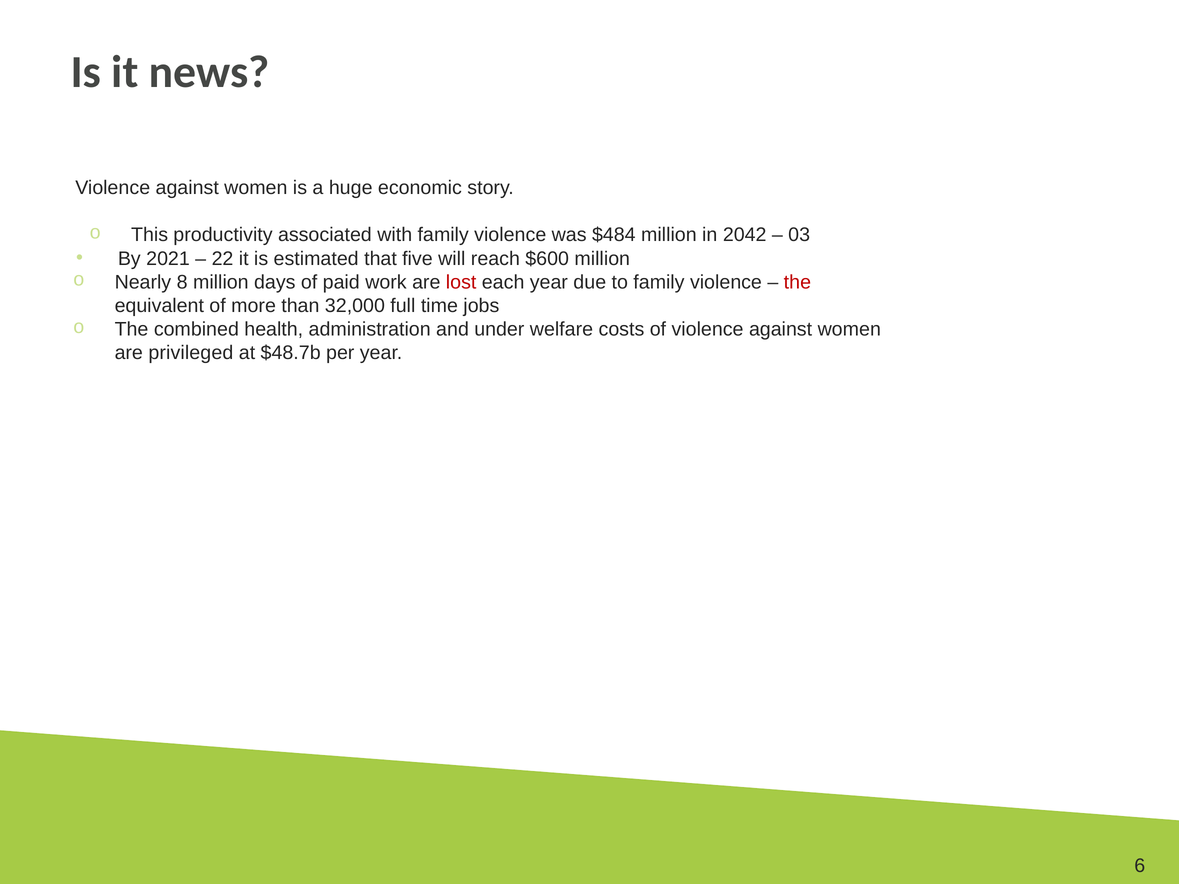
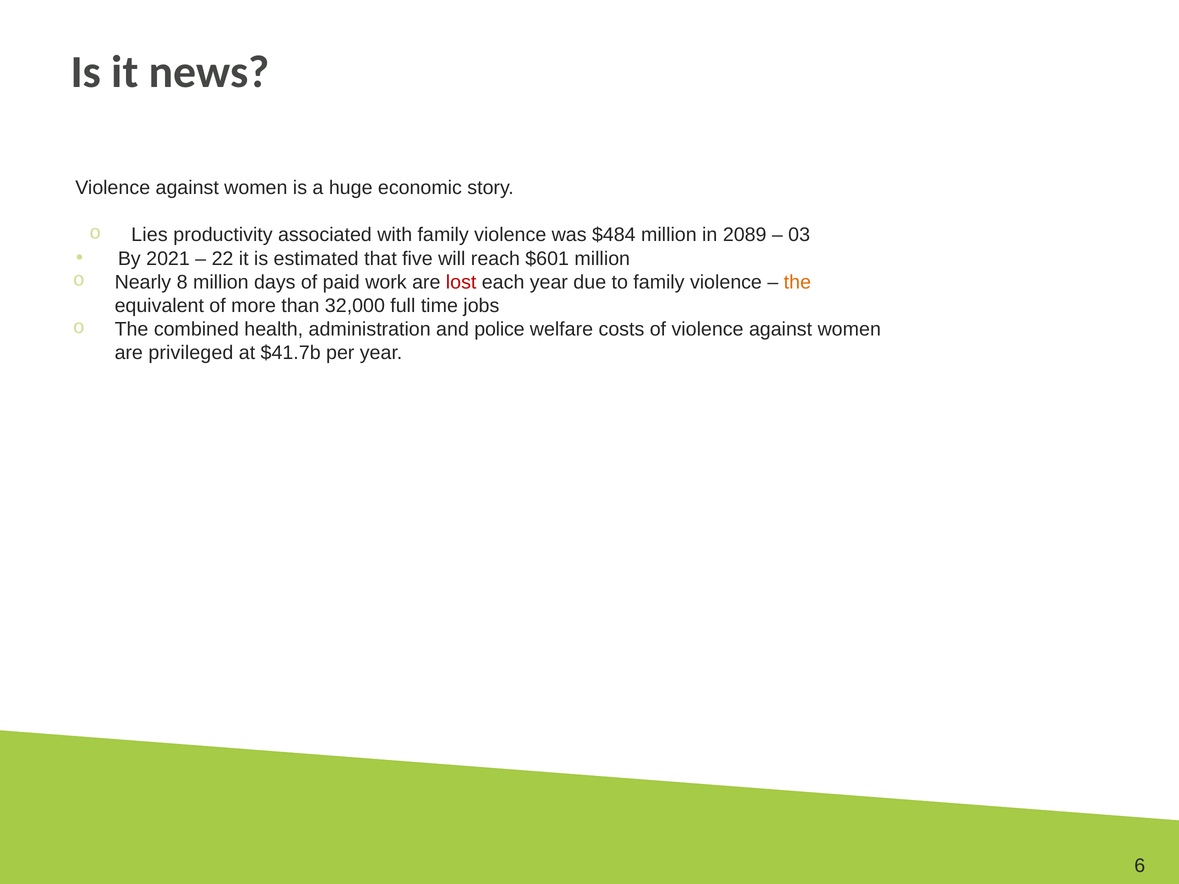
This: This -> Lies
2042: 2042 -> 2089
$600: $600 -> $601
the at (797, 282) colour: red -> orange
under: under -> police
$48.7b: $48.7b -> $41.7b
